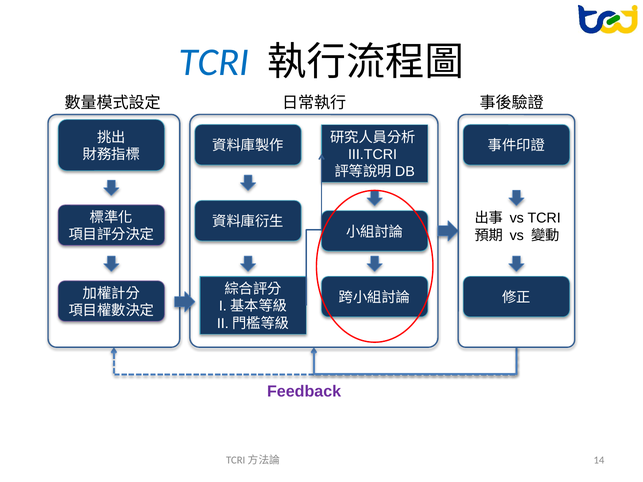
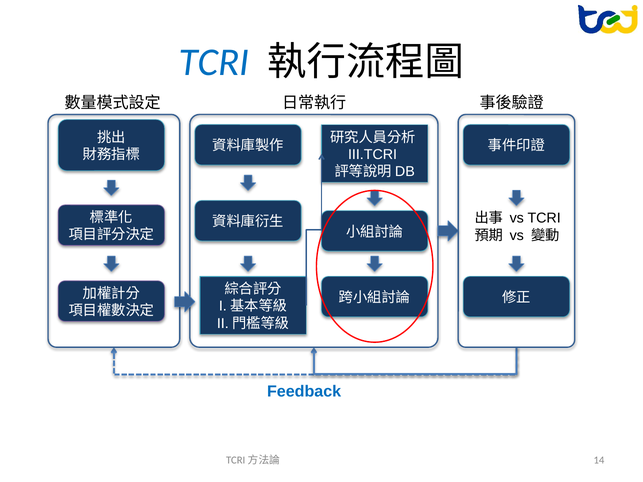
Feedback colour: purple -> blue
